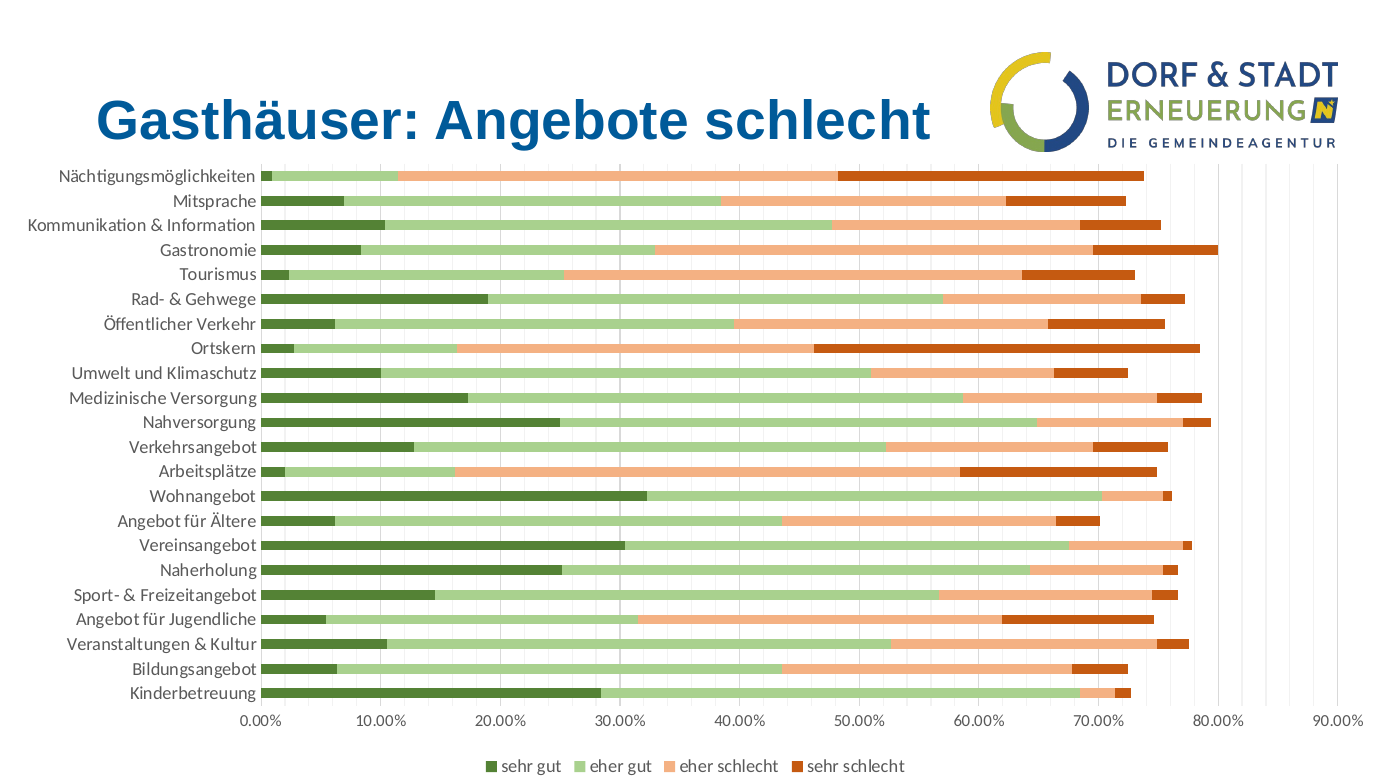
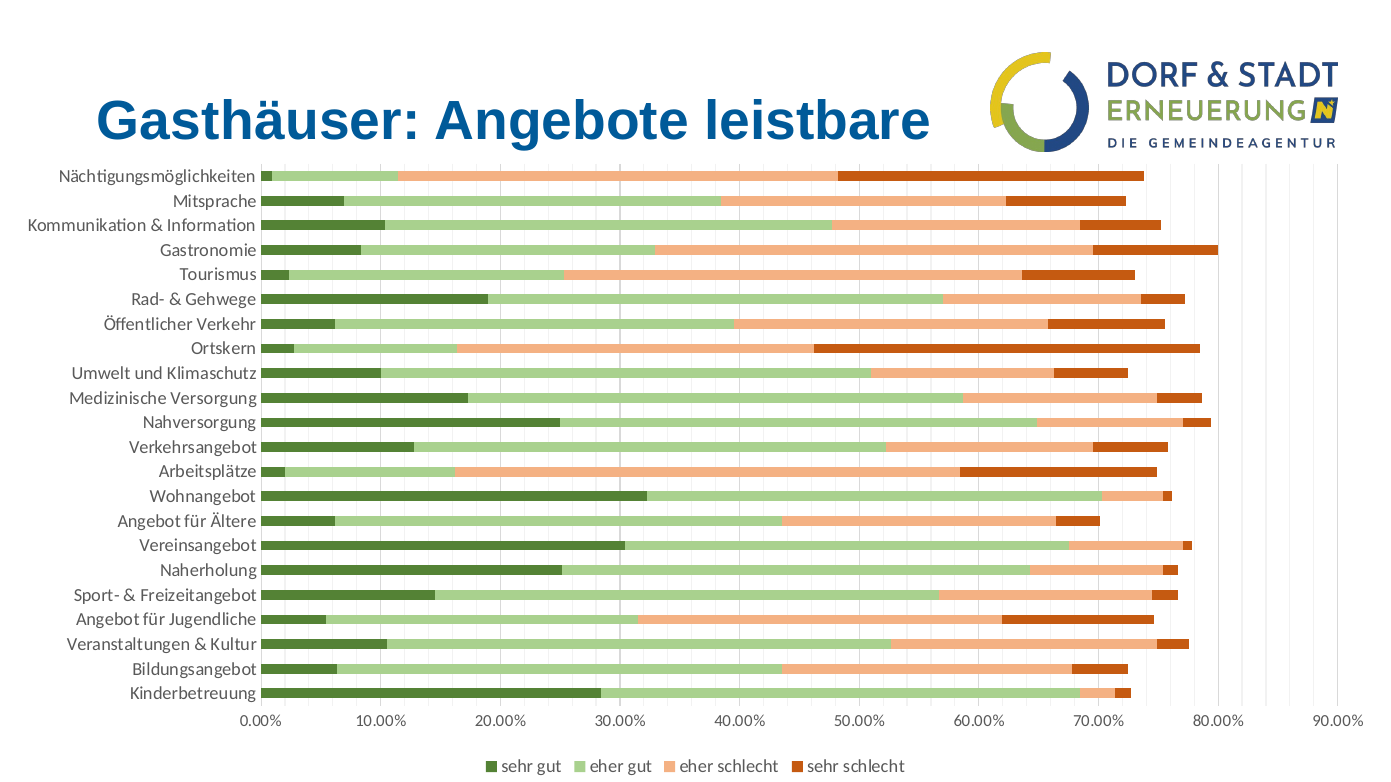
Angebote schlecht: schlecht -> leistbare
